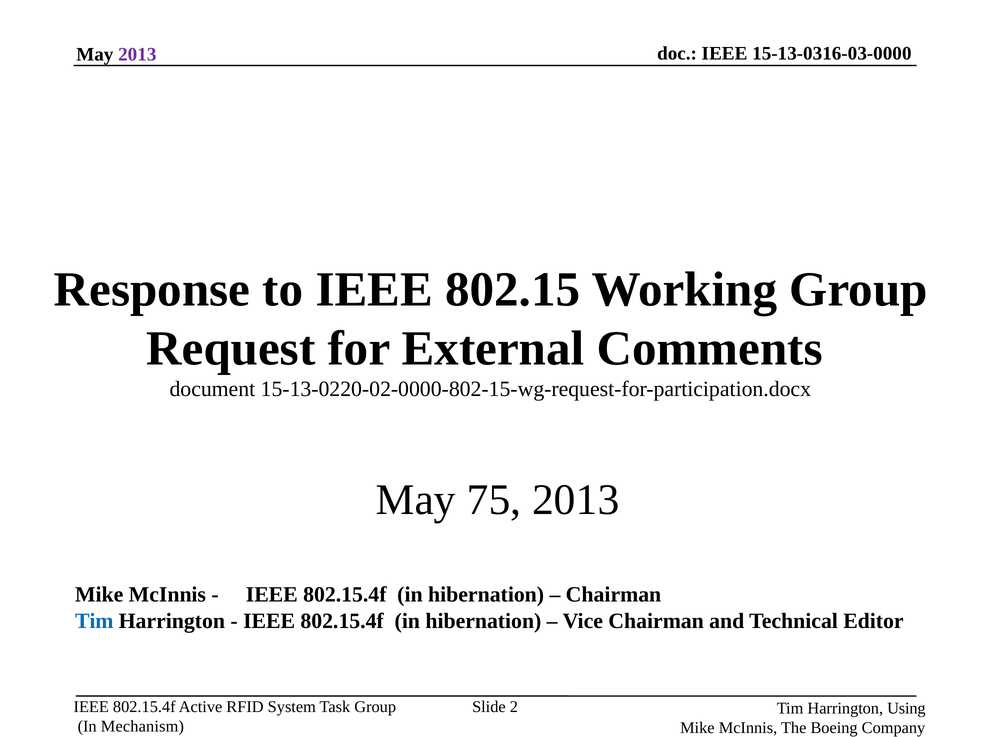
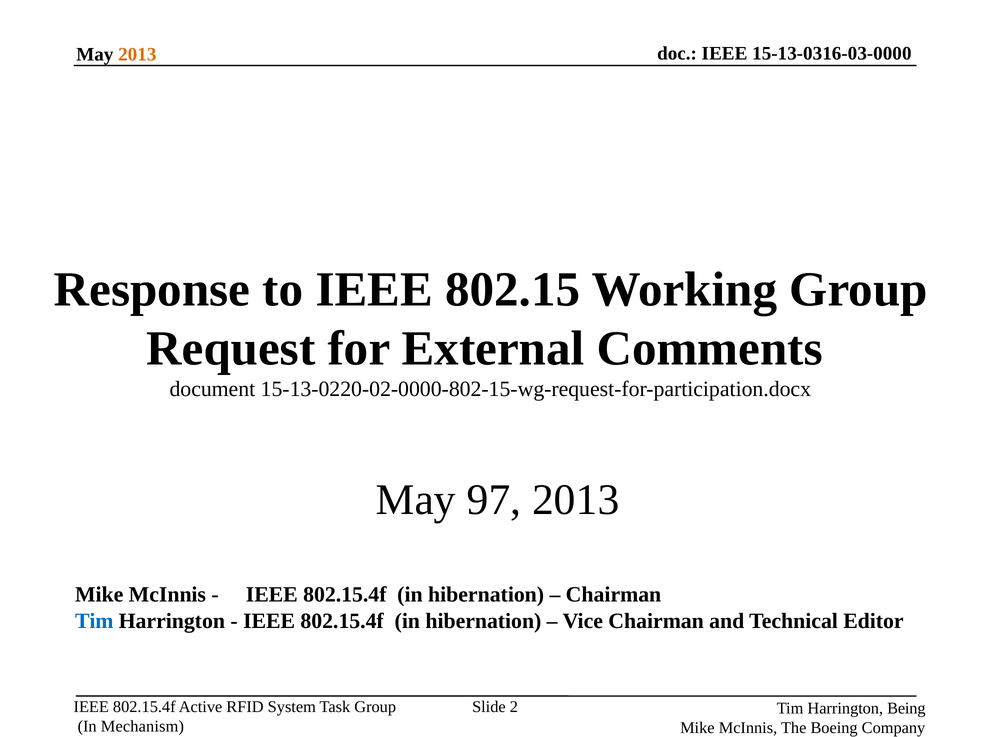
2013 at (137, 54) colour: purple -> orange
75: 75 -> 97
Using: Using -> Being
